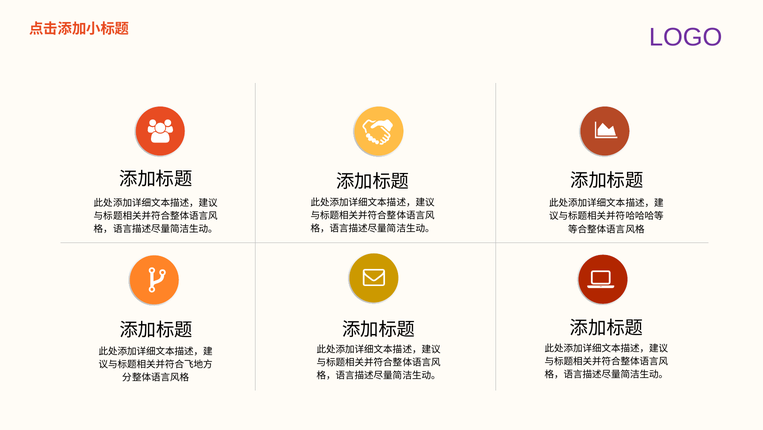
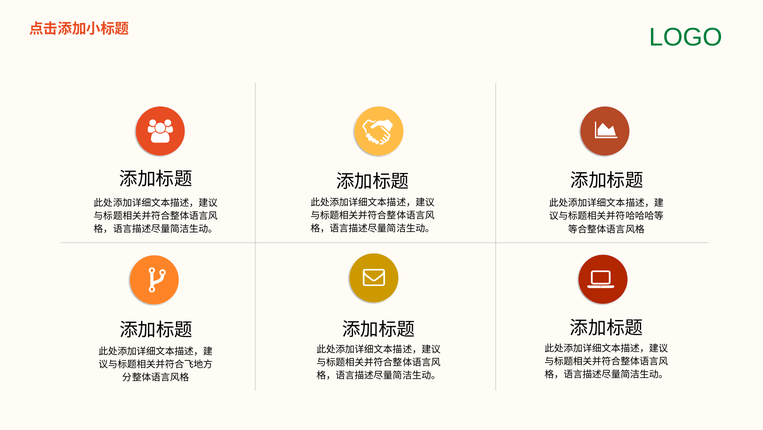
LOGO colour: purple -> green
